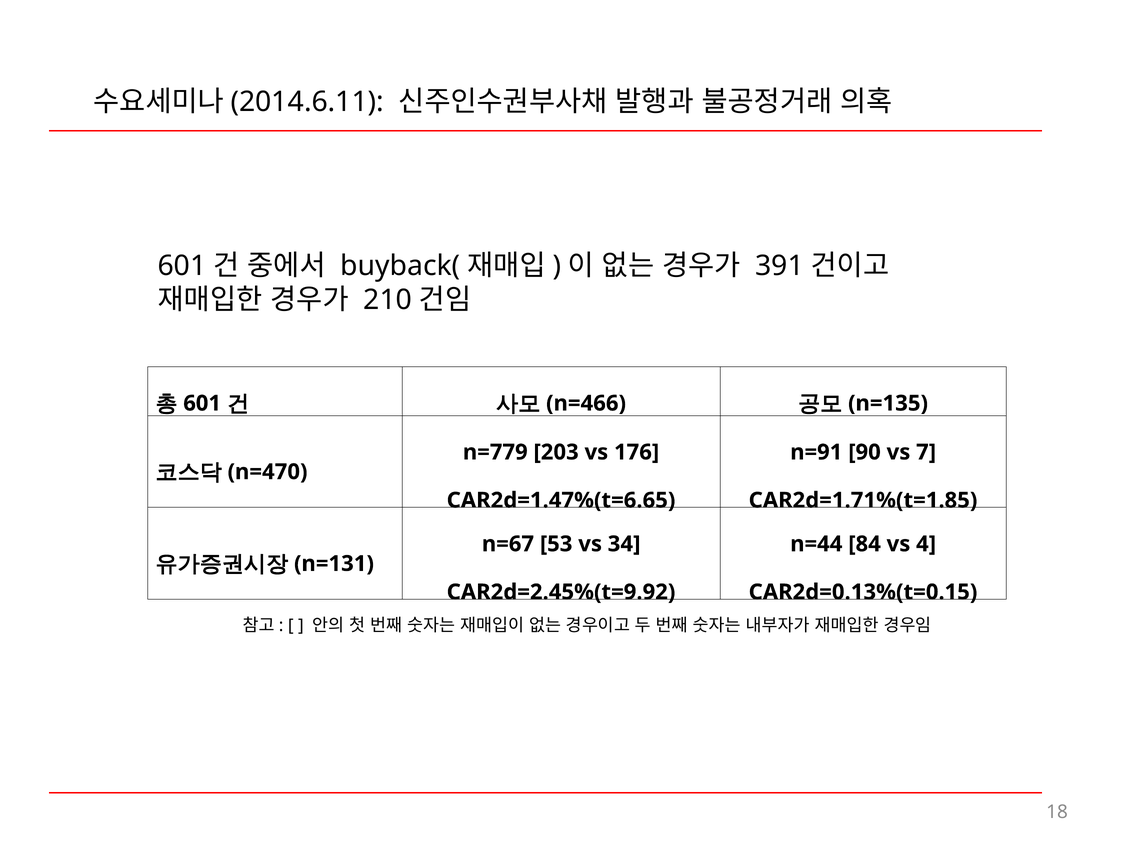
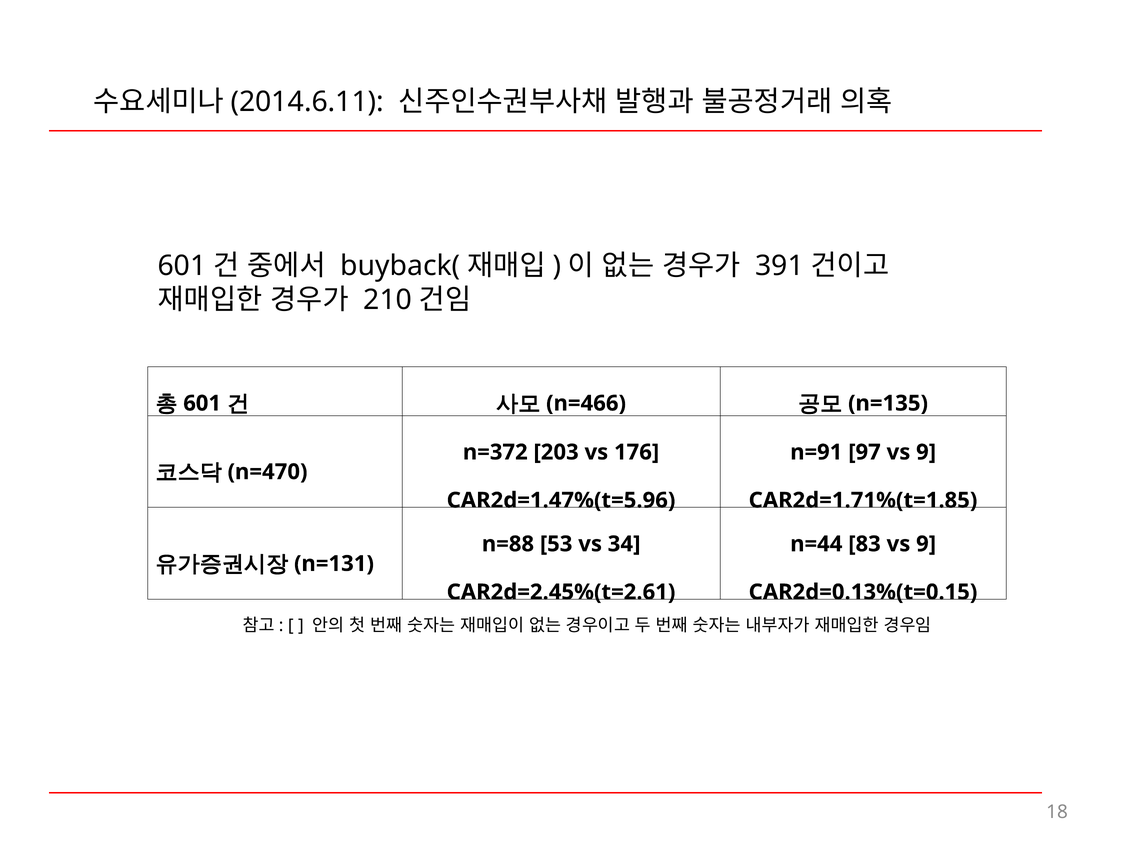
n=779: n=779 -> n=372
90: 90 -> 97
7 at (926, 452): 7 -> 9
CAR2d=1.47%(t=6.65: CAR2d=1.47%(t=6.65 -> CAR2d=1.47%(t=5.96
n=67: n=67 -> n=88
84: 84 -> 83
4 at (926, 544): 4 -> 9
CAR2d=2.45%(t=9.92: CAR2d=2.45%(t=9.92 -> CAR2d=2.45%(t=2.61
